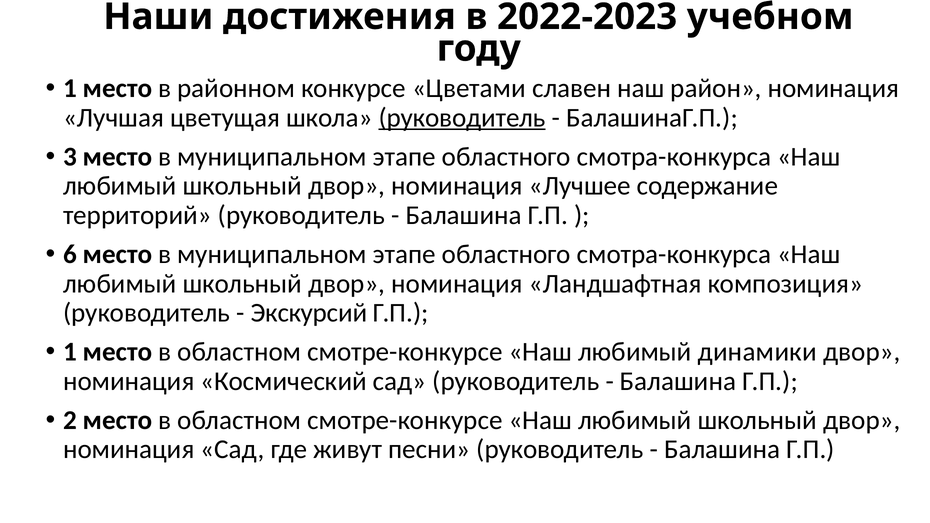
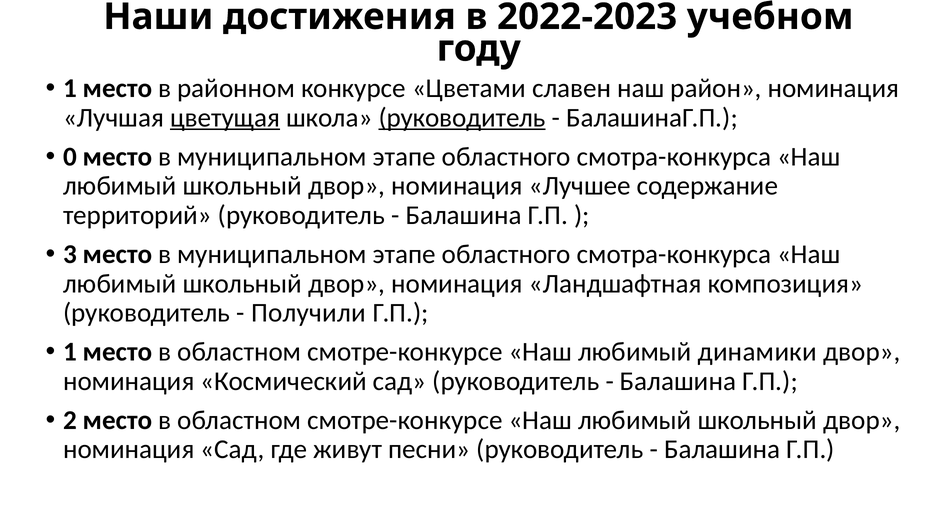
цветущая underline: none -> present
3: 3 -> 0
6: 6 -> 3
Экскурсий: Экскурсий -> Получили
